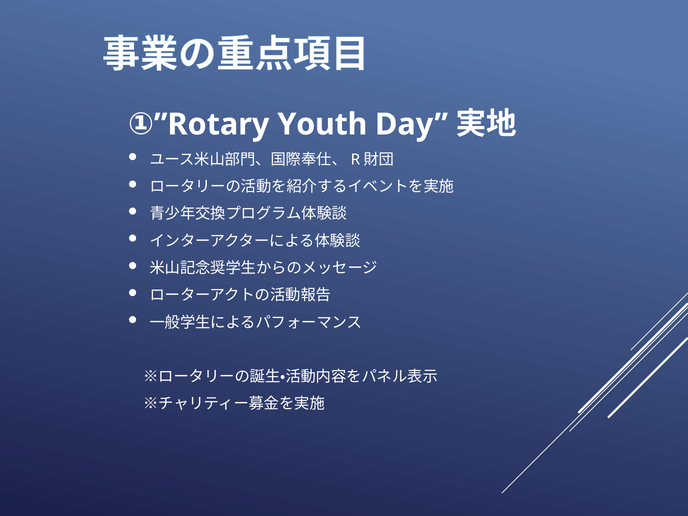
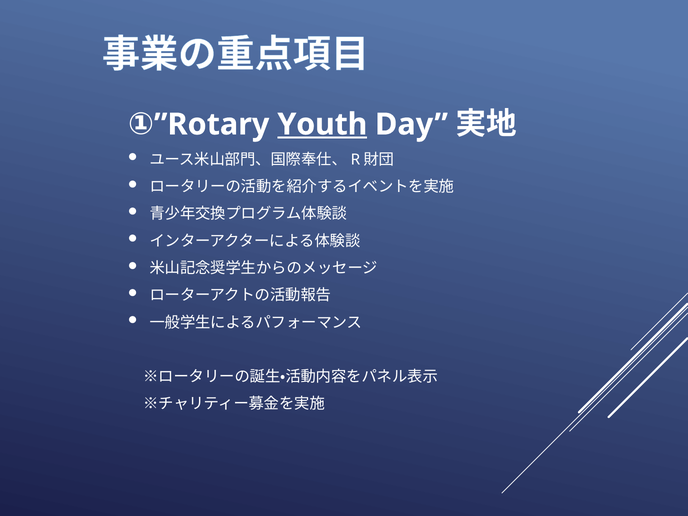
Youth underline: none -> present
